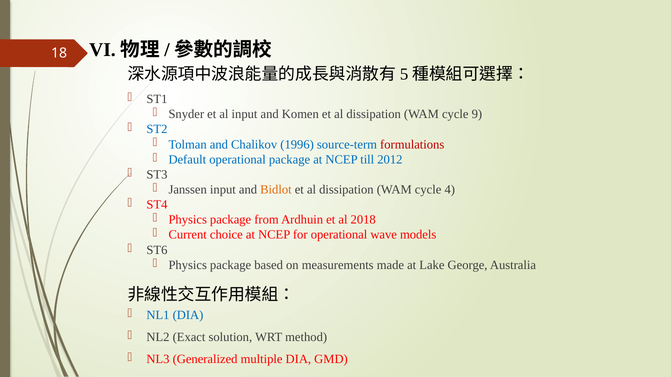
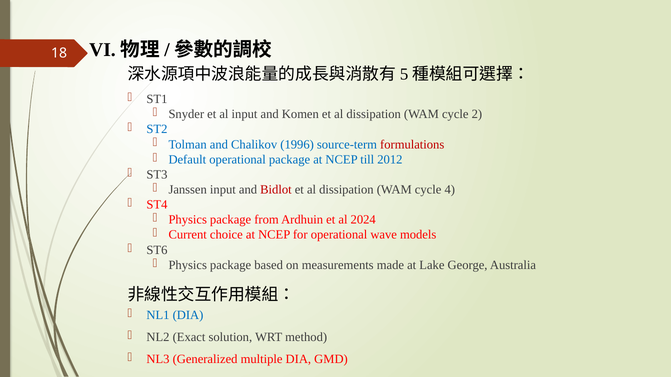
9: 9 -> 2
Bidlot colour: orange -> red
2018: 2018 -> 2024
